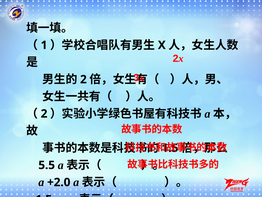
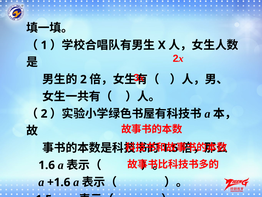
5.5: 5.5 -> 1.6
+2.0: +2.0 -> +1.6
